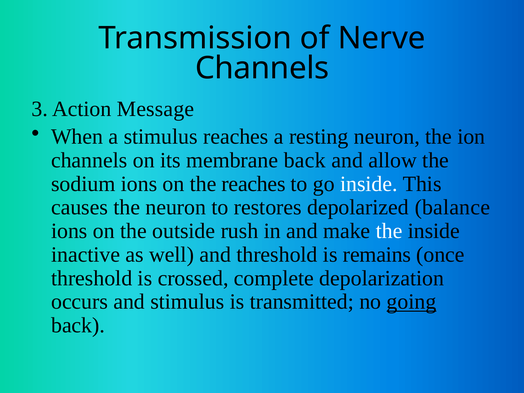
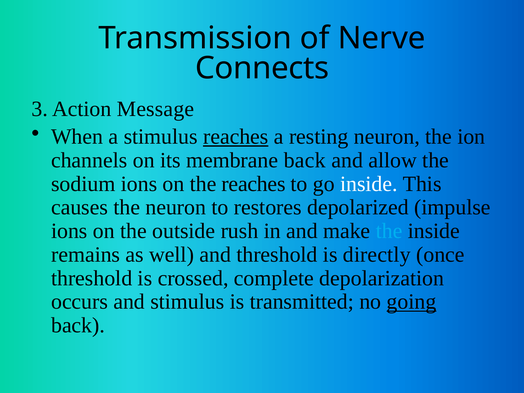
Channels at (262, 68): Channels -> Connects
reaches at (236, 137) underline: none -> present
balance: balance -> impulse
the at (389, 231) colour: white -> light blue
inactive: inactive -> remains
remains: remains -> directly
